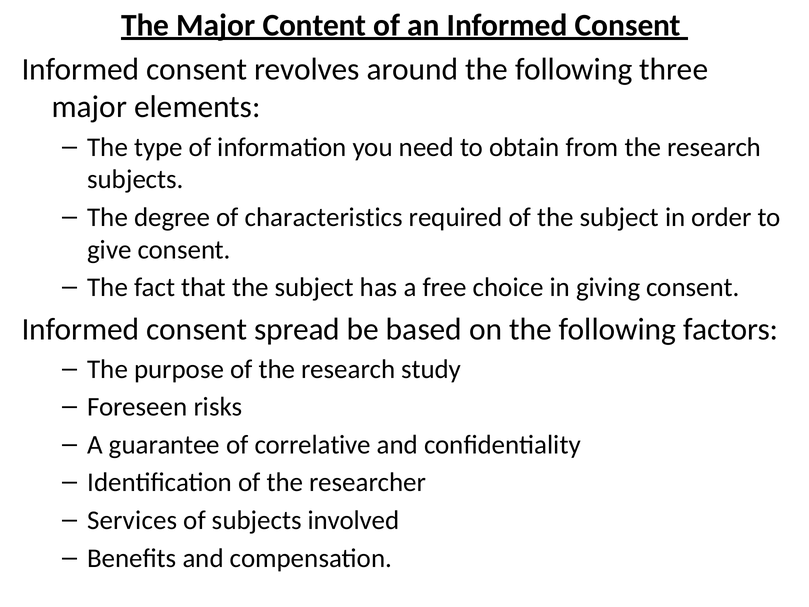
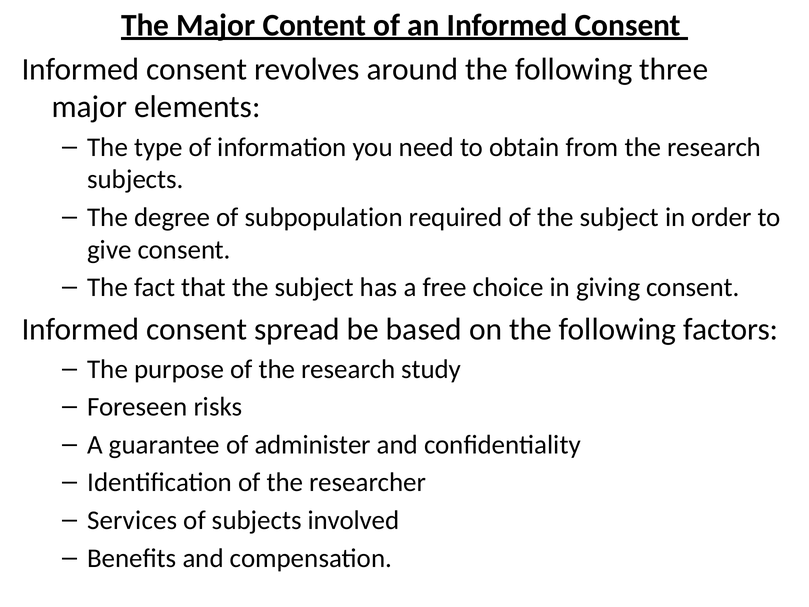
characteristics: characteristics -> subpopulation
correlative: correlative -> administer
